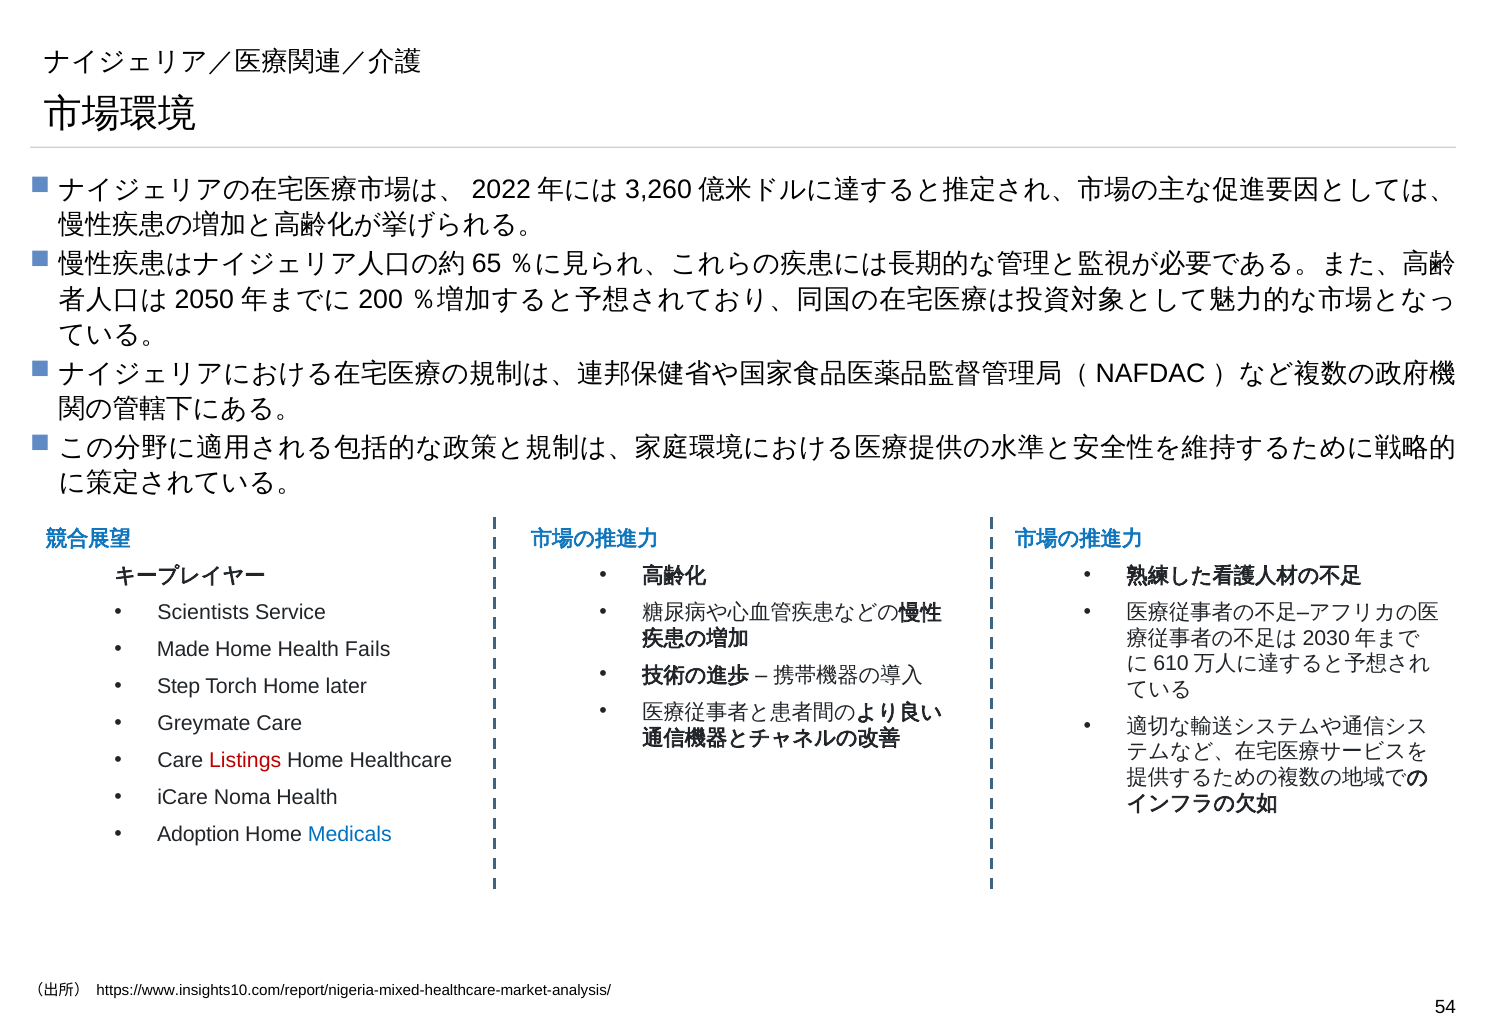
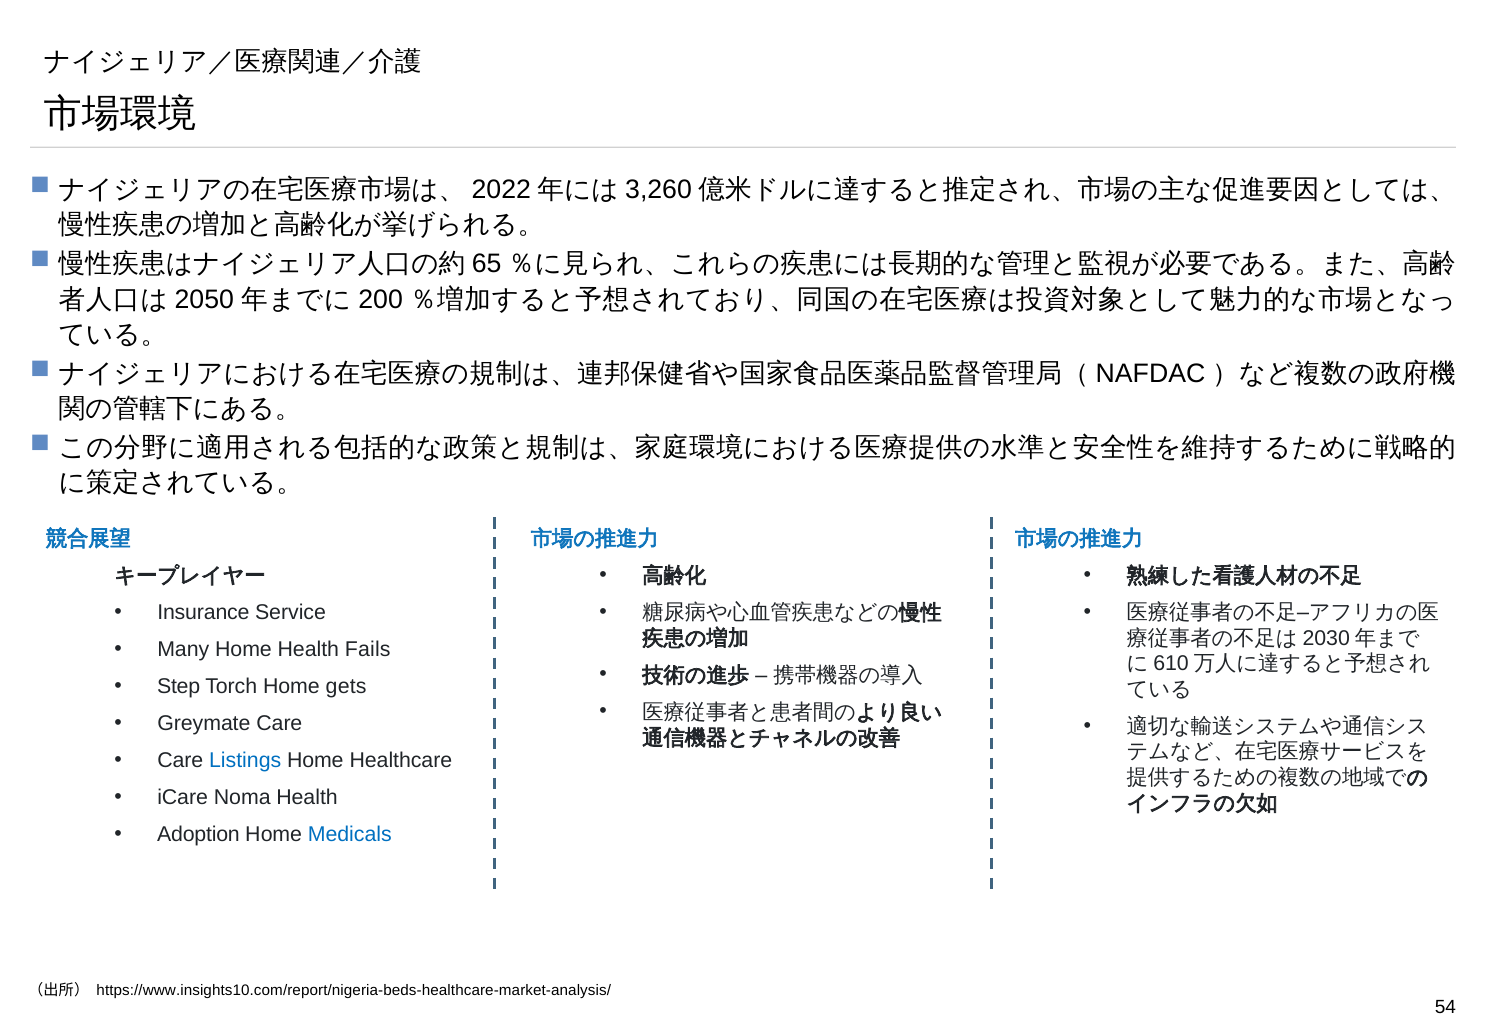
Scientists: Scientists -> Insurance
Made: Made -> Many
later: later -> gets
Listings colour: red -> blue
https://www.insights10.com/report/nigeria-mixed-healthcare-market-analysis/: https://www.insights10.com/report/nigeria-mixed-healthcare-market-analysis/ -> https://www.insights10.com/report/nigeria-beds-healthcare-market-analysis/
